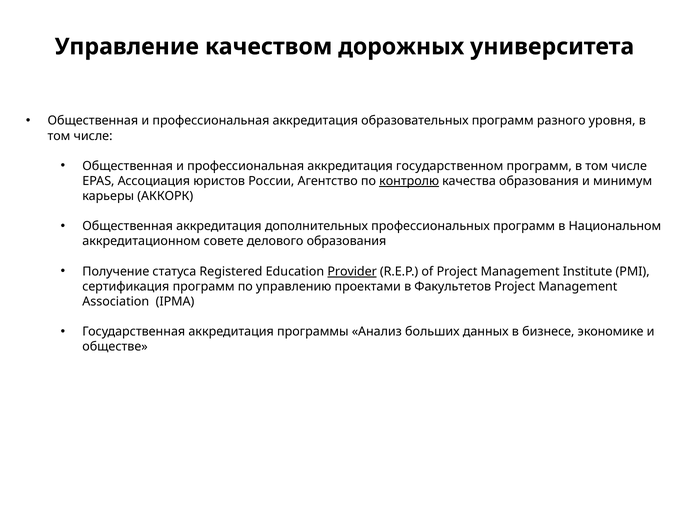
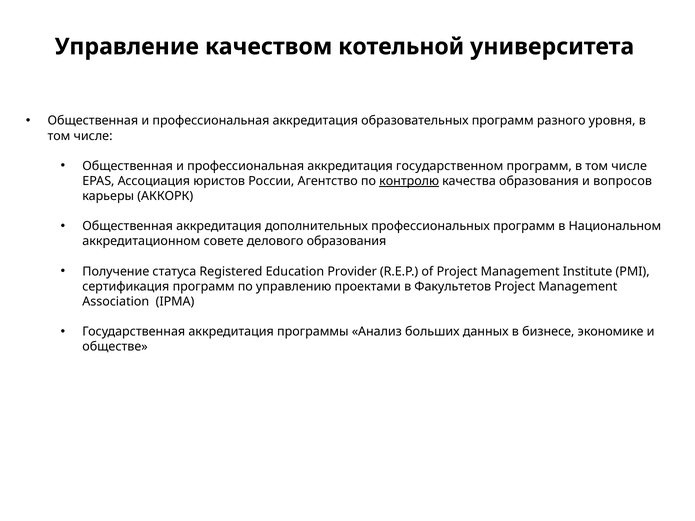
дорожных: дорожных -> котельной
минимум: минимум -> вопросов
Provider underline: present -> none
